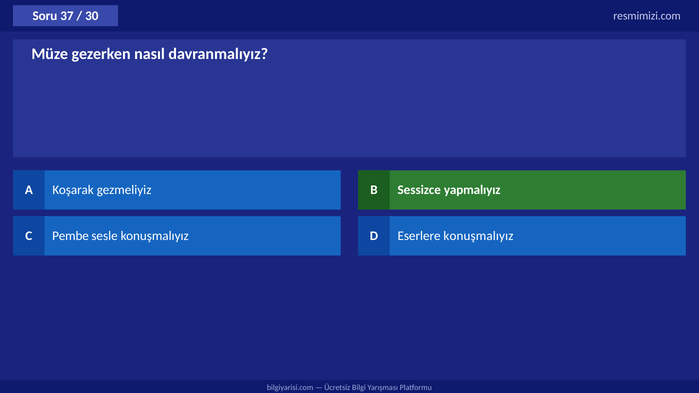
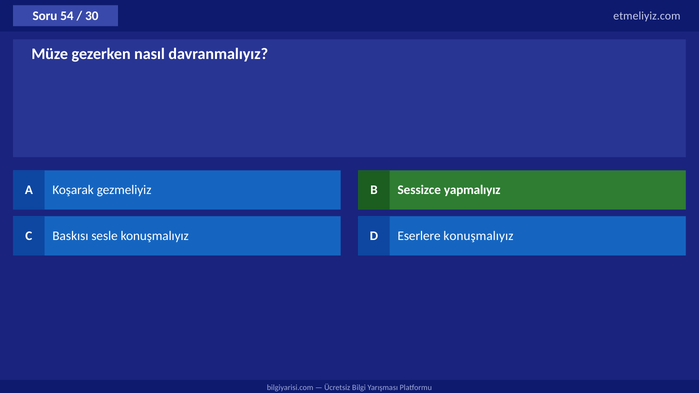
37: 37 -> 54
resmimizi.com: resmimizi.com -> etmeliyiz.com
Pembe: Pembe -> Baskısı
